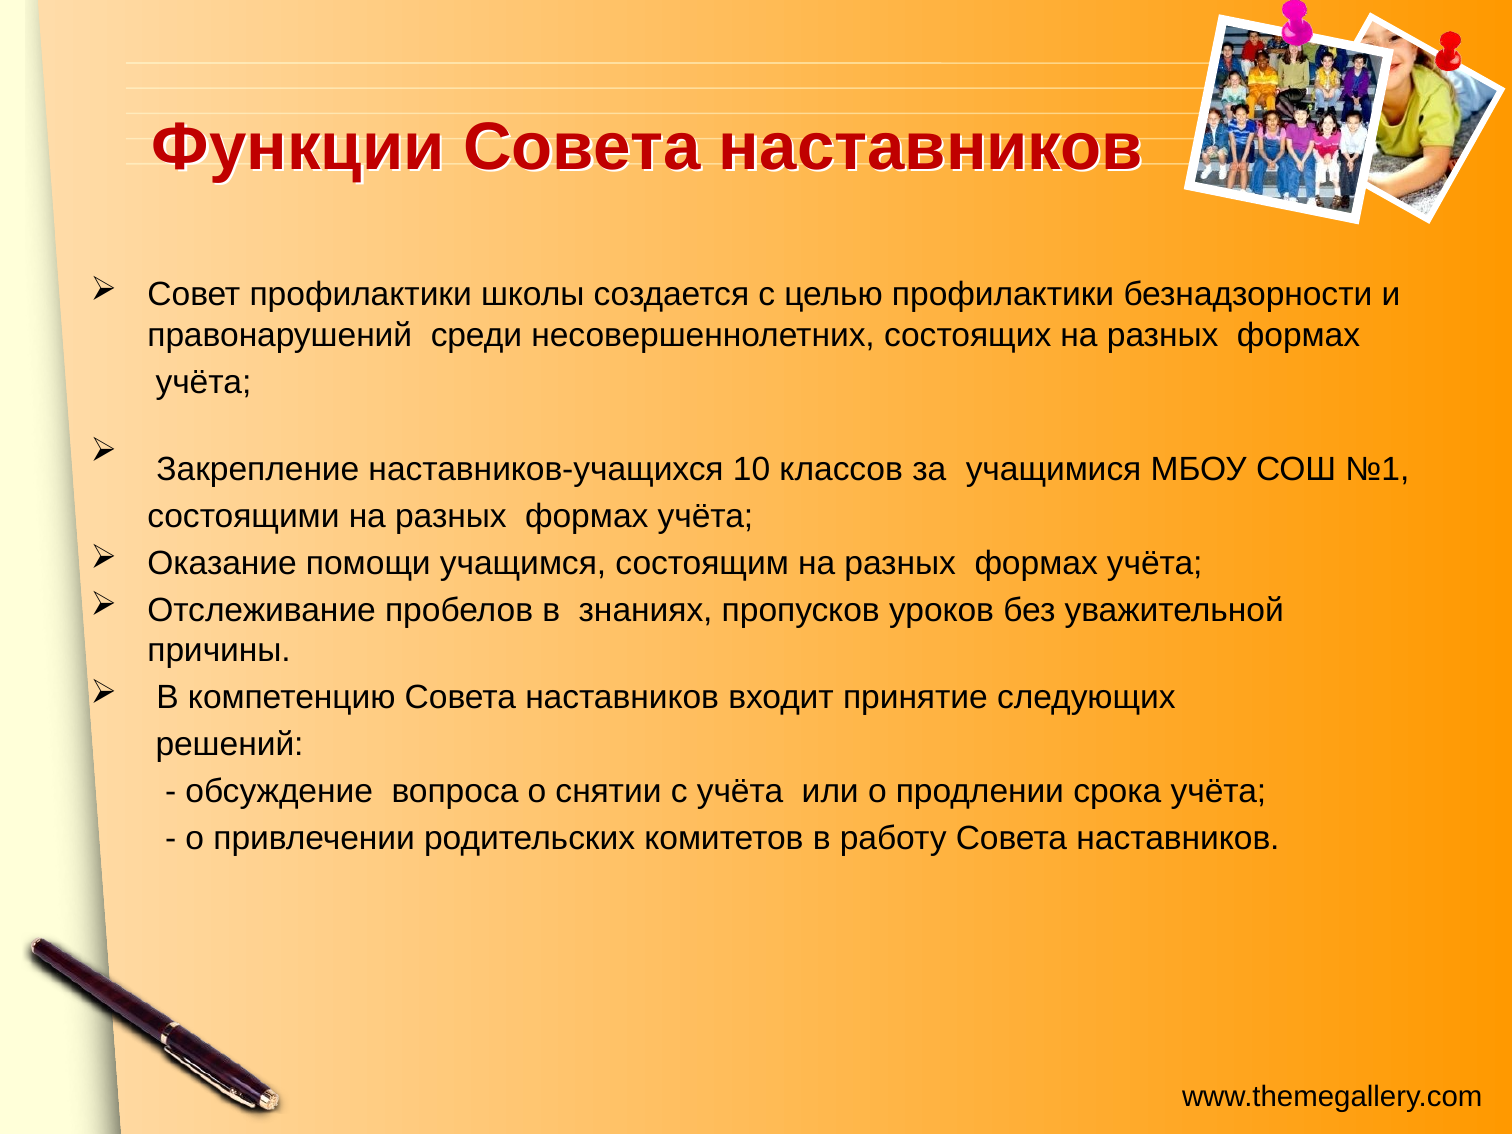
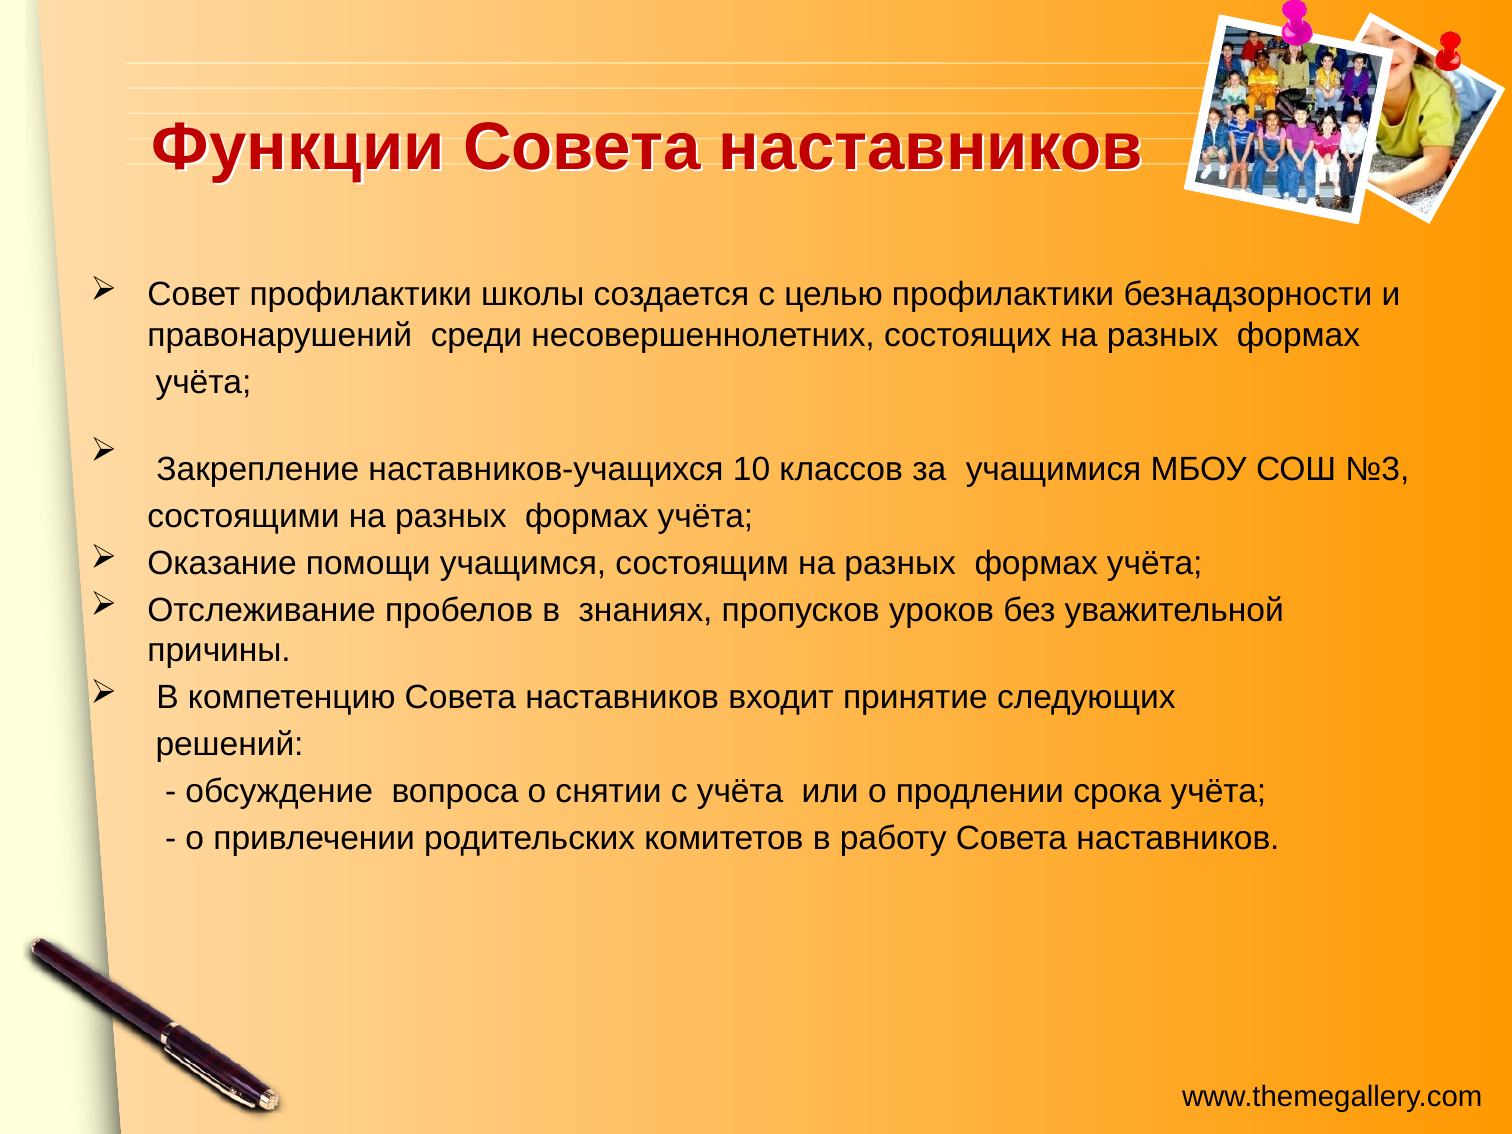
№1: №1 -> №3
